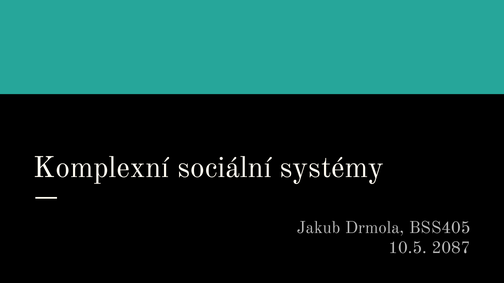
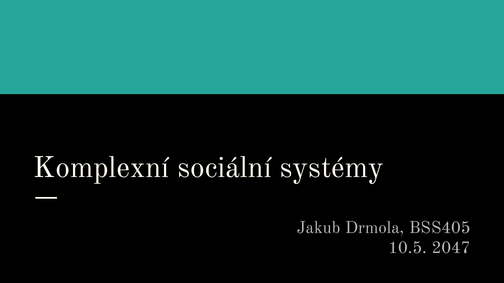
2087: 2087 -> 2047
